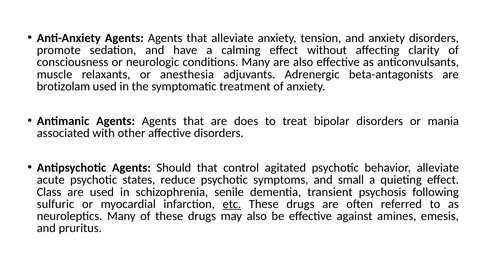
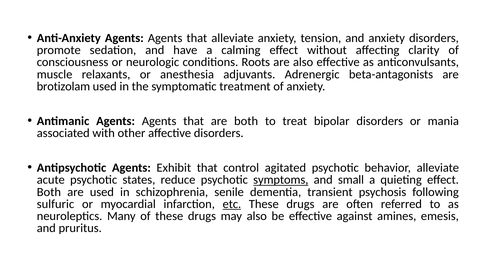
conditions Many: Many -> Roots
are does: does -> both
Should: Should -> Exhibit
symptoms underline: none -> present
Class at (49, 192): Class -> Both
